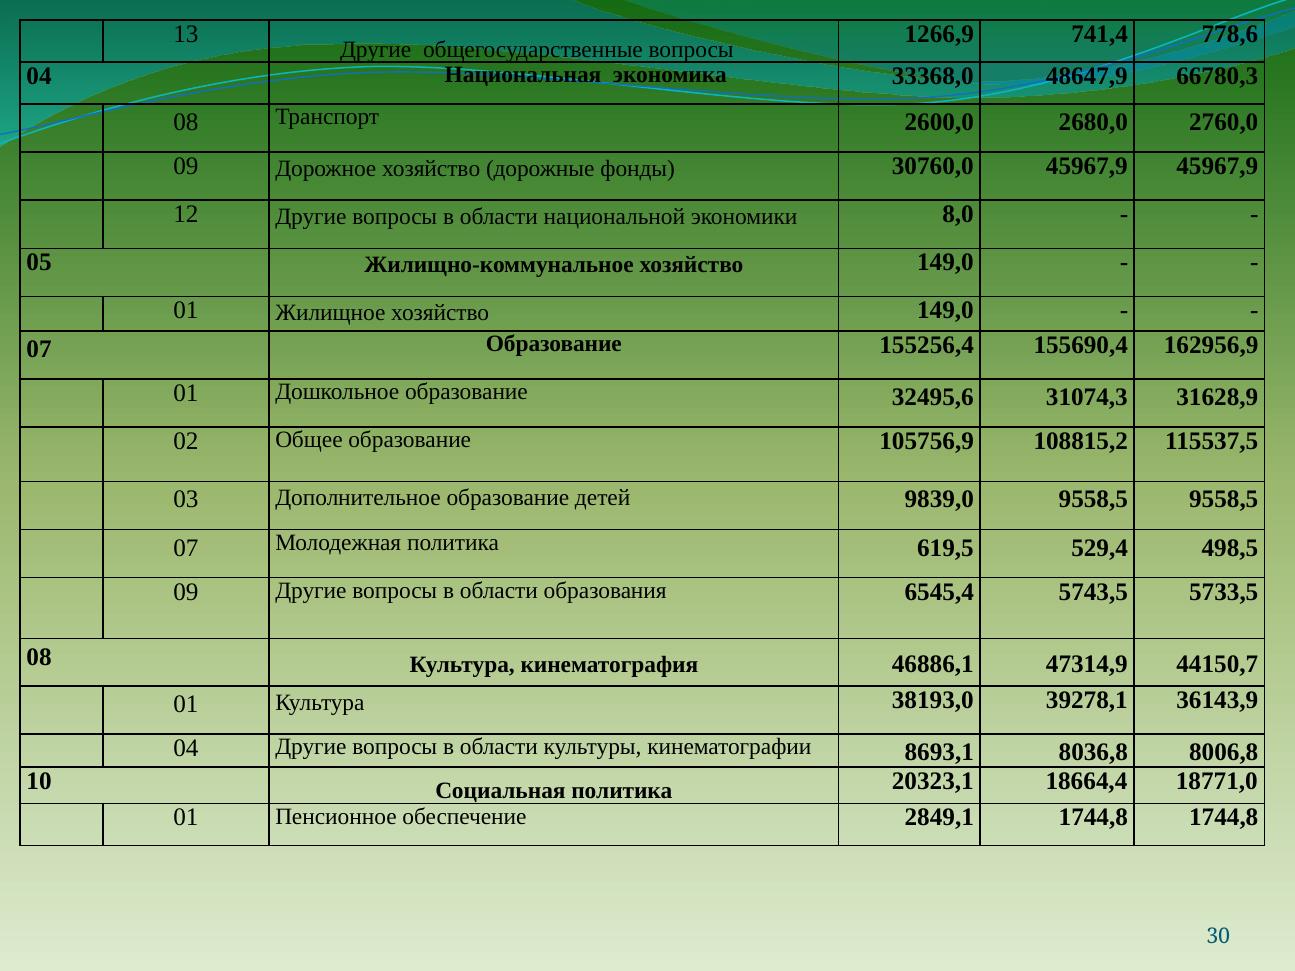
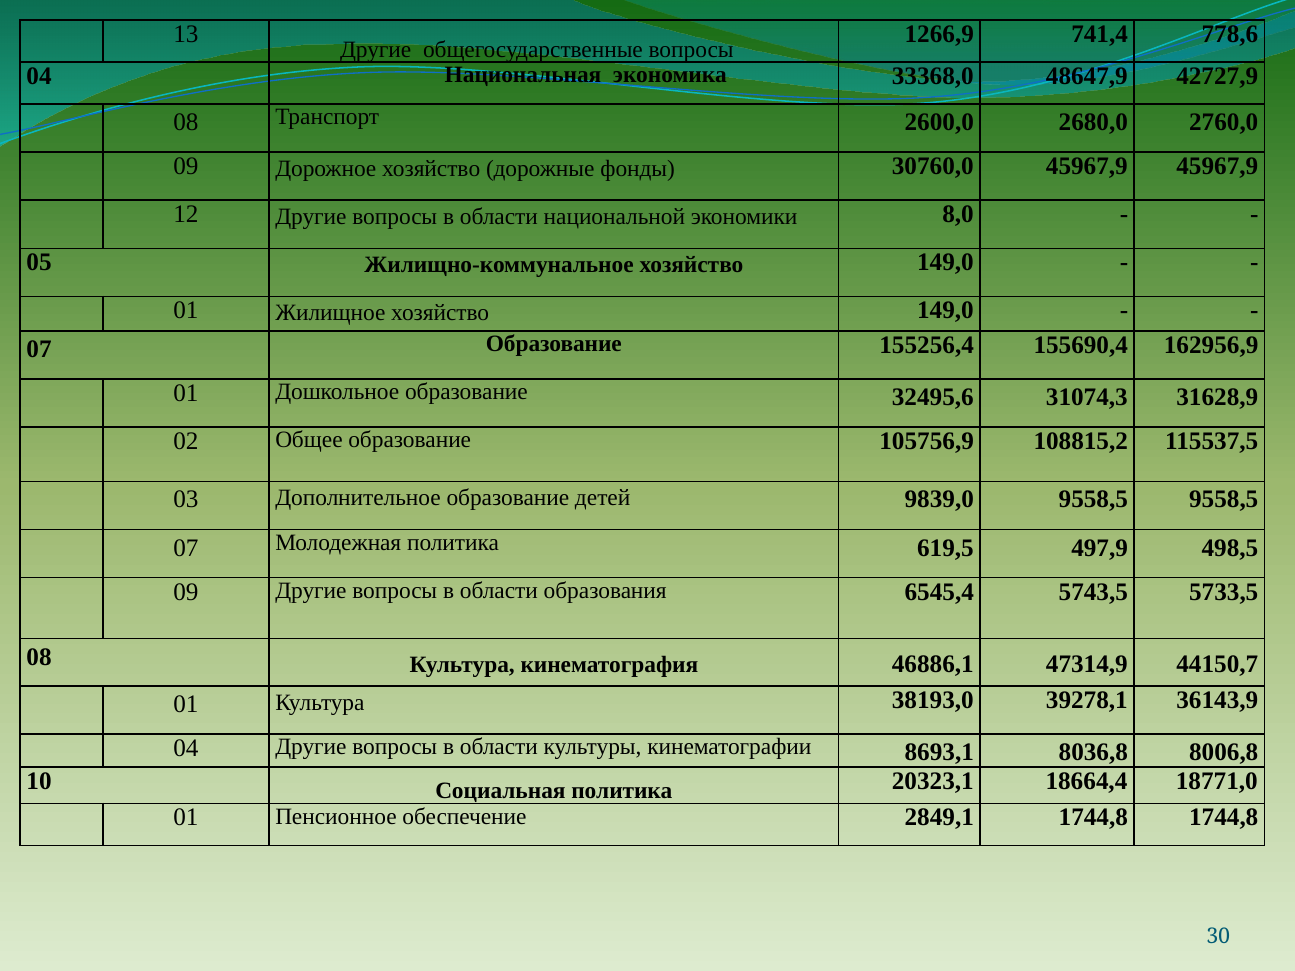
66780,3: 66780,3 -> 42727,9
529,4: 529,4 -> 497,9
